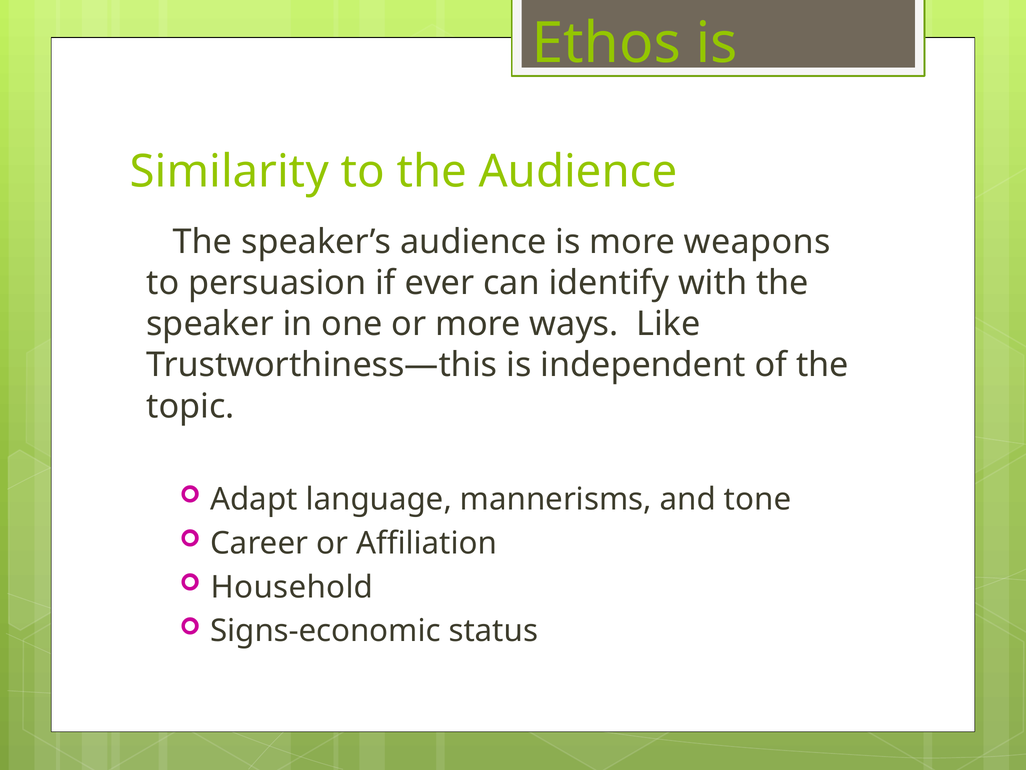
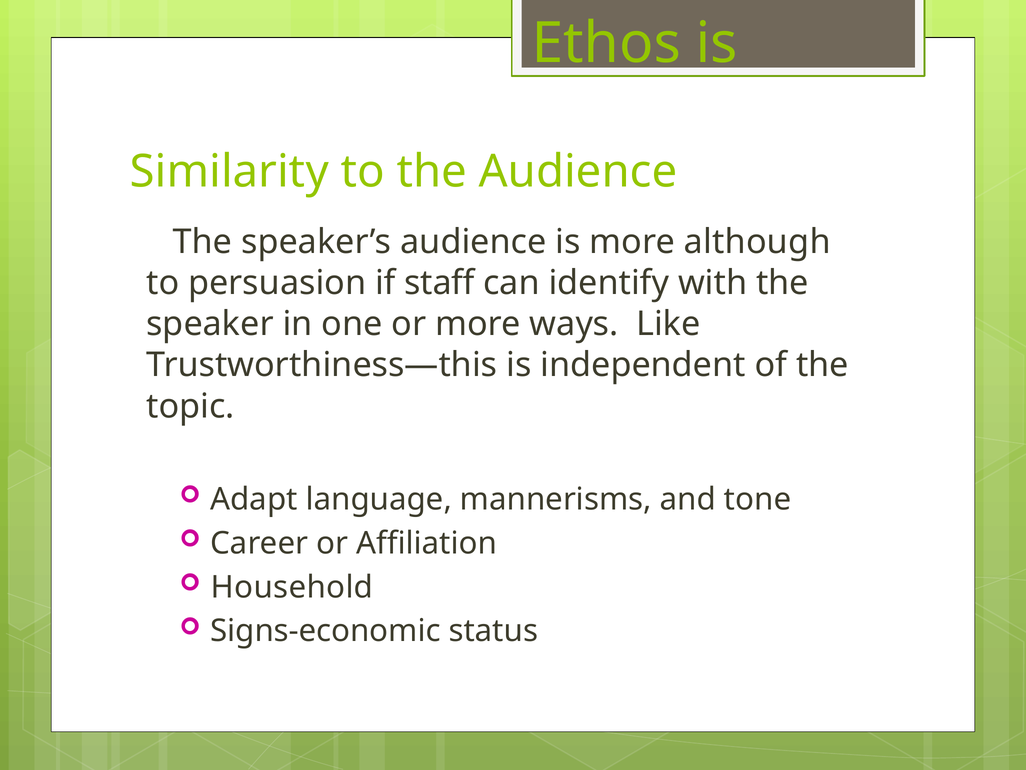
weapons: weapons -> although
ever: ever -> staff
